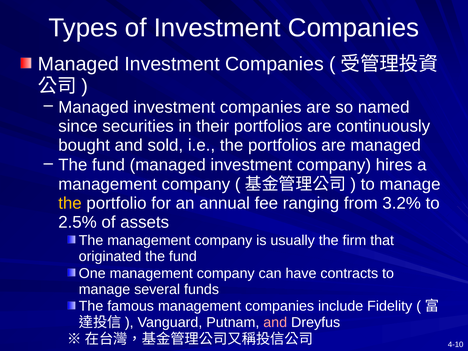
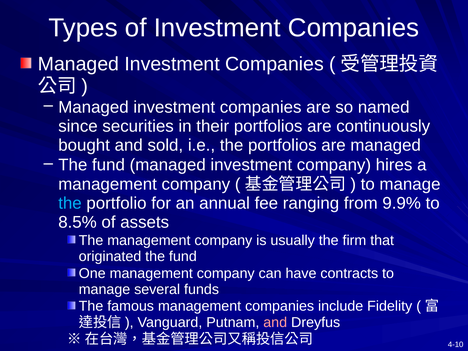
the at (70, 203) colour: yellow -> light blue
3.2%: 3.2% -> 9.9%
2.5%: 2.5% -> 8.5%
